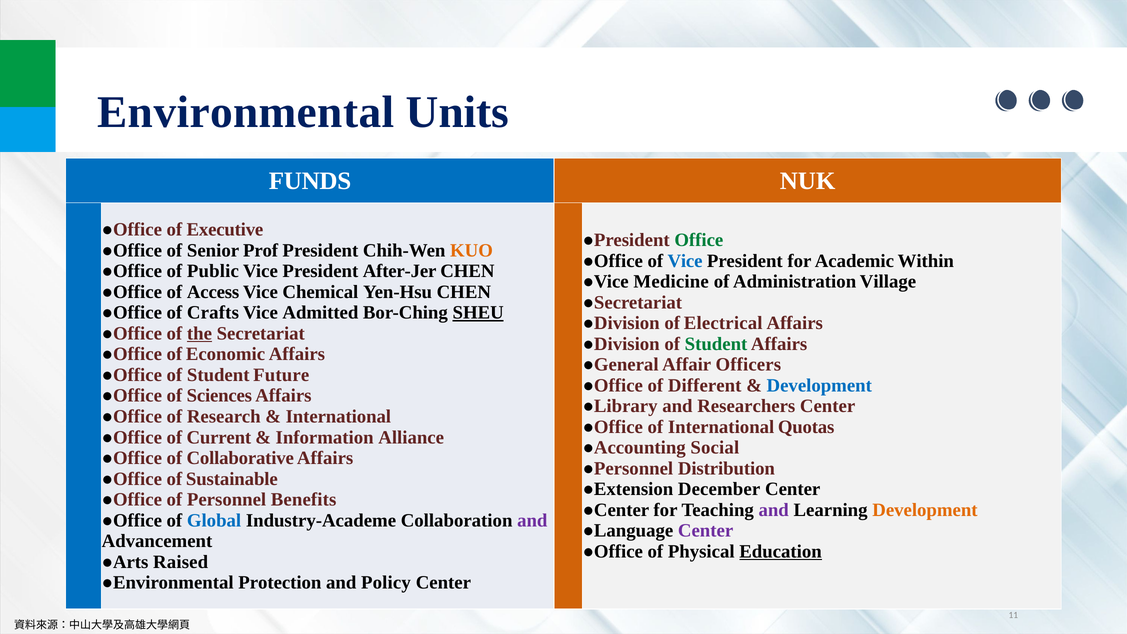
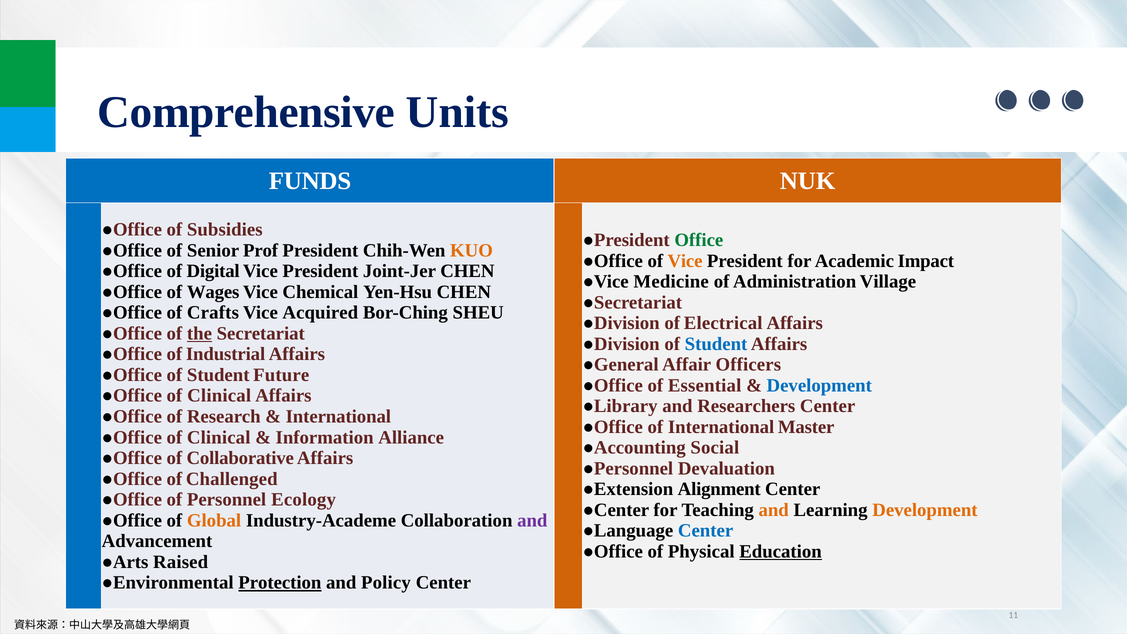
Environmental: Environmental -> Comprehensive
Executive: Executive -> Subsidies
Vice at (685, 261) colour: blue -> orange
Within: Within -> Impact
Public: Public -> Digital
After-Jer: After-Jer -> Joint-Jer
Access: Access -> Wages
Admitted: Admitted -> Acquired
SHEU underline: present -> none
Student at (716, 344) colour: green -> blue
Economic: Economic -> Industrial
Different: Different -> Essential
Sciences at (219, 396): Sciences -> Clinical
Quotas: Quotas -> Master
Current at (219, 437): Current -> Clinical
Distribution: Distribution -> Devaluation
Sustainable: Sustainable -> Challenged
December: December -> Alignment
Benefits: Benefits -> Ecology
and at (774, 510) colour: purple -> orange
Global colour: blue -> orange
Center at (706, 531) colour: purple -> blue
Protection underline: none -> present
